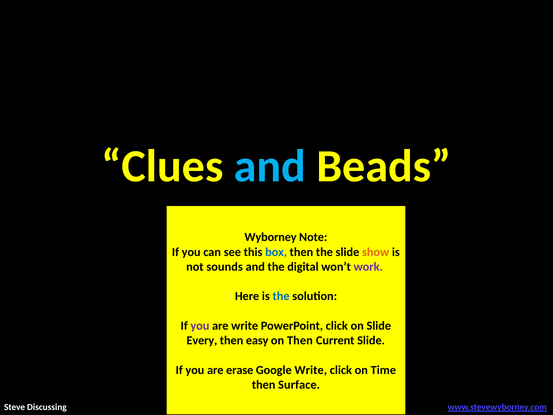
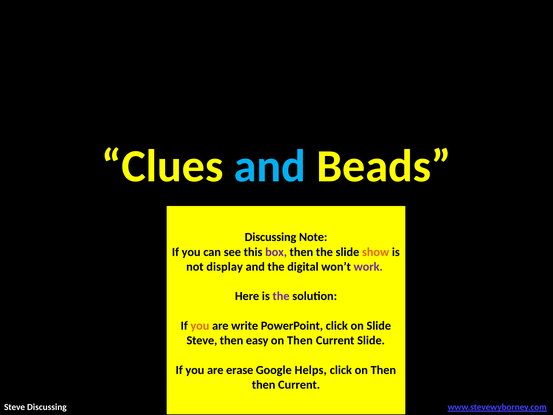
Wyborney at (271, 237): Wyborney -> Discussing
box colour: blue -> purple
sounds: sounds -> display
the at (281, 296) colour: blue -> purple
you at (200, 326) colour: purple -> orange
Every at (202, 340): Every -> Steve
Google Write: Write -> Helps
click on Time: Time -> Then
Surface at (299, 384): Surface -> Current
